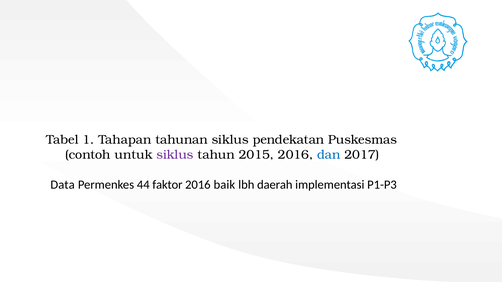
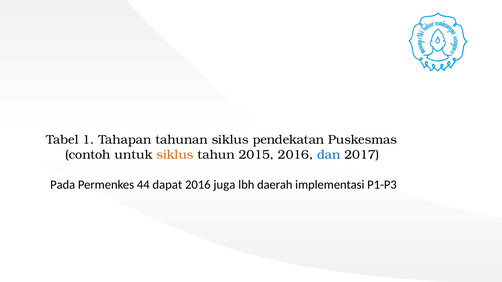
siklus at (175, 155) colour: purple -> orange
Data: Data -> Pada
faktor: faktor -> dapat
baik: baik -> juga
